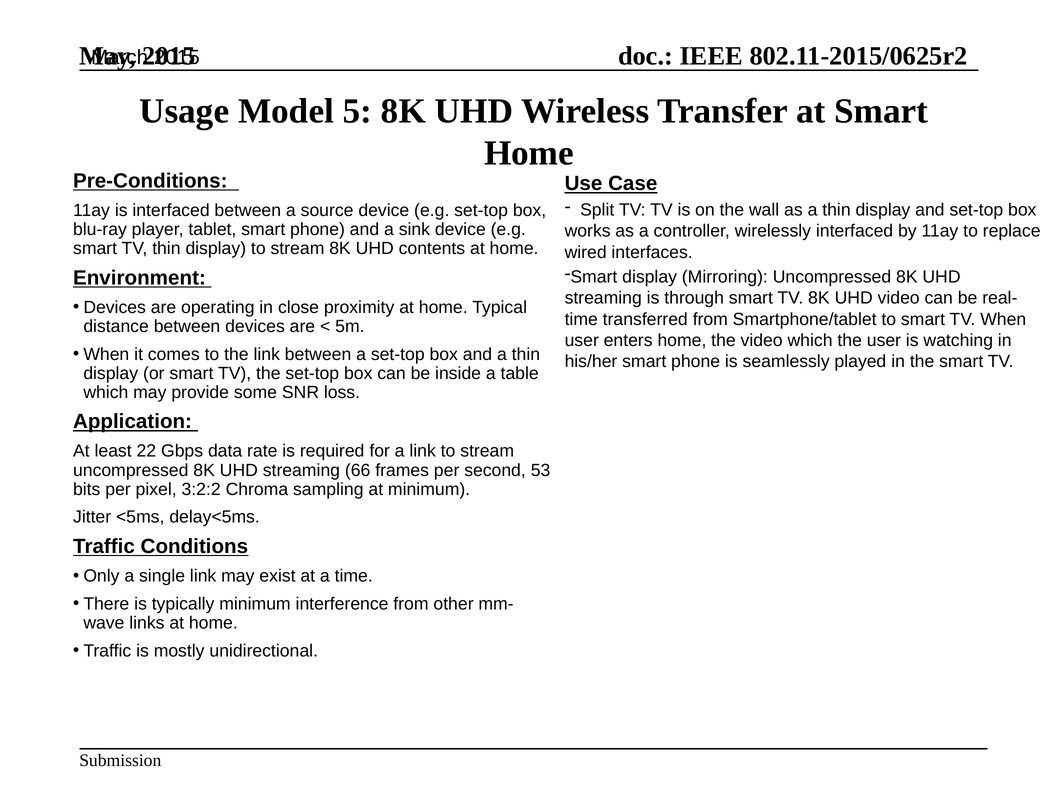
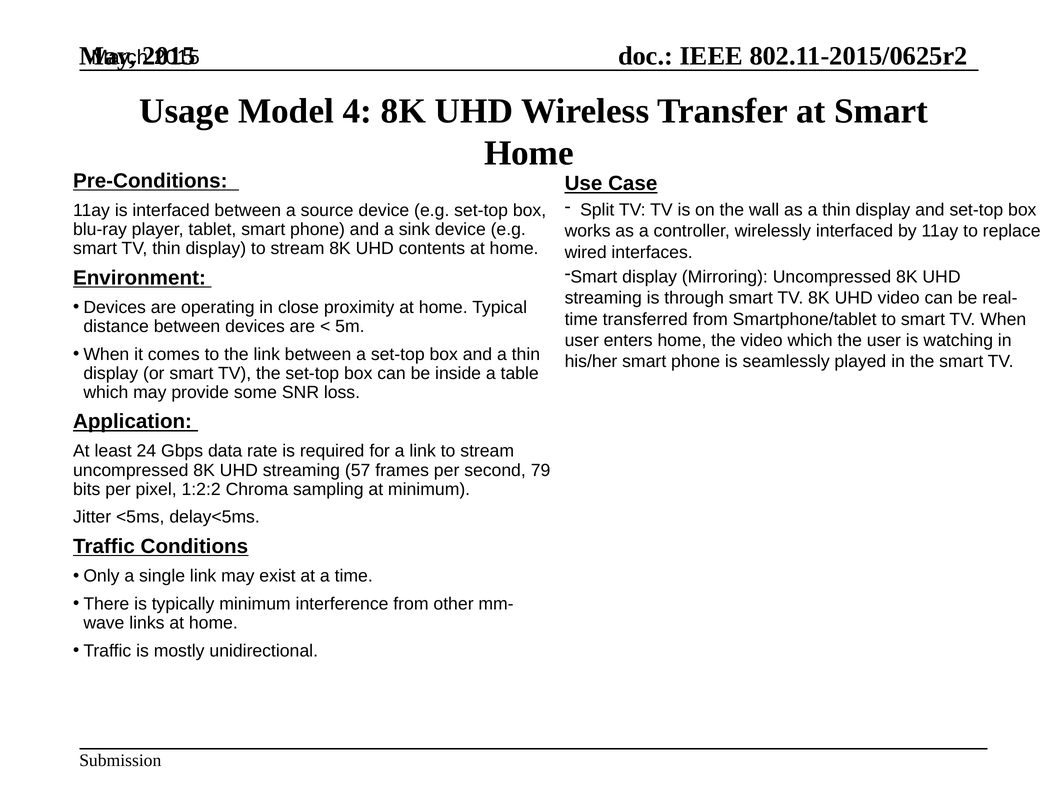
5: 5 -> 4
22: 22 -> 24
66: 66 -> 57
53: 53 -> 79
3:2:2: 3:2:2 -> 1:2:2
